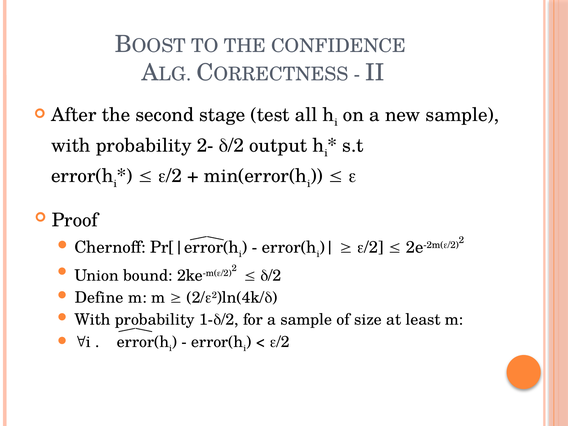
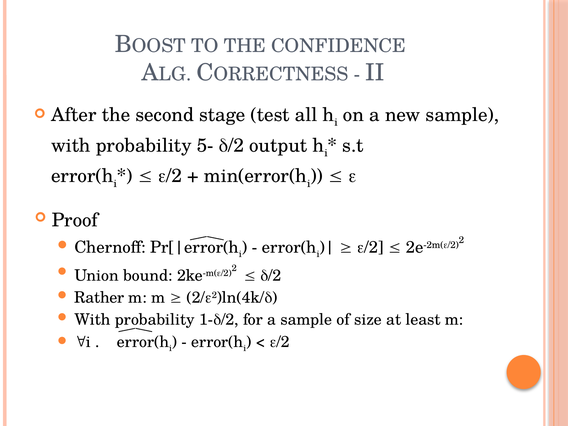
2-: 2- -> 5-
Define: Define -> Rather
